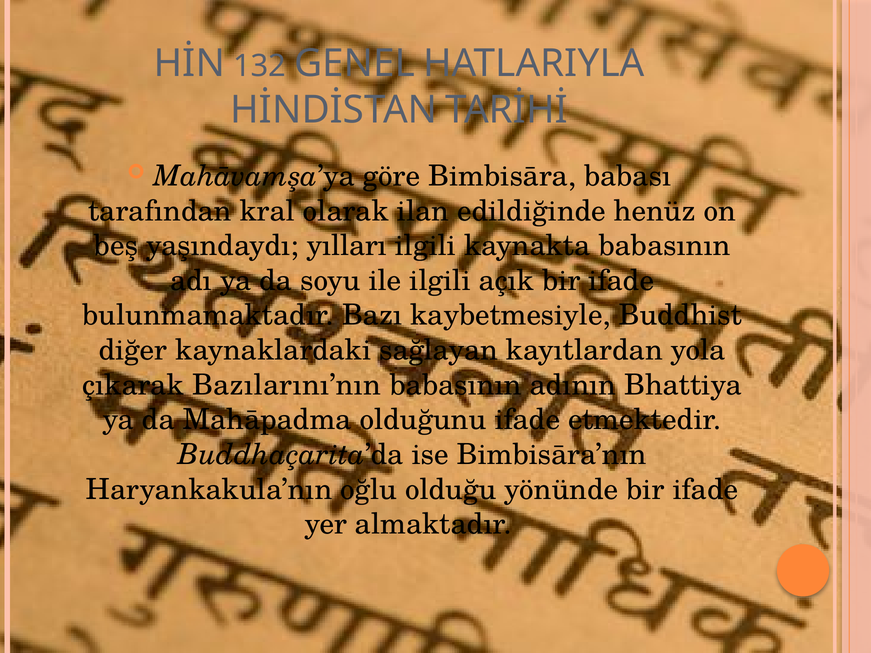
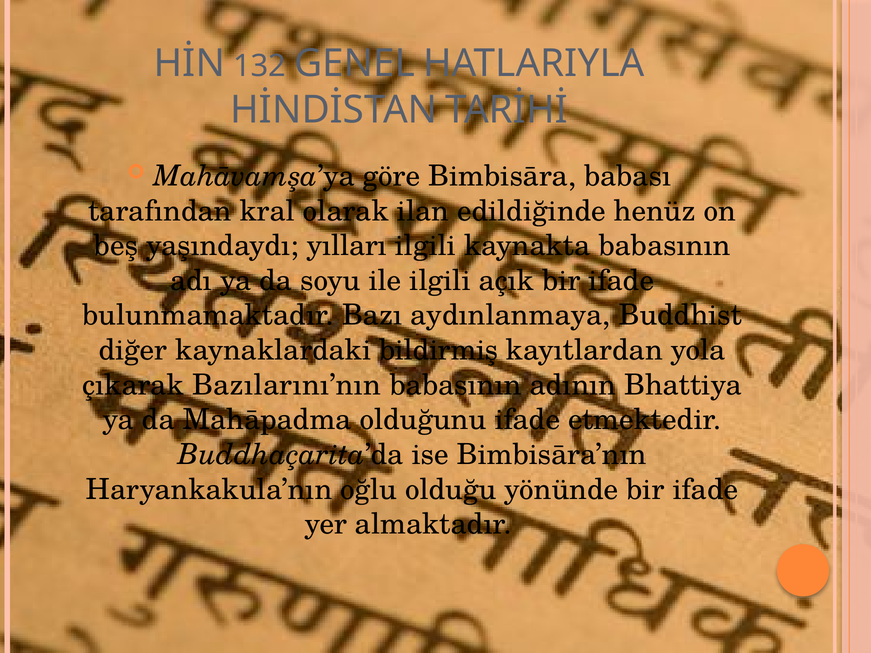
kaybetmesiyle: kaybetmesiyle -> aydınlanmaya
sağlayan: sağlayan -> bildirmiş
